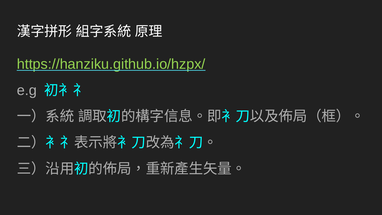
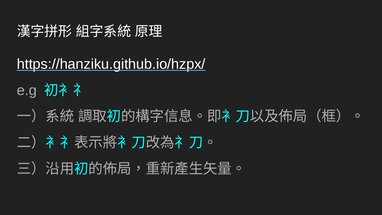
https://hanziku.github.io/hzpx/ colour: light green -> white
